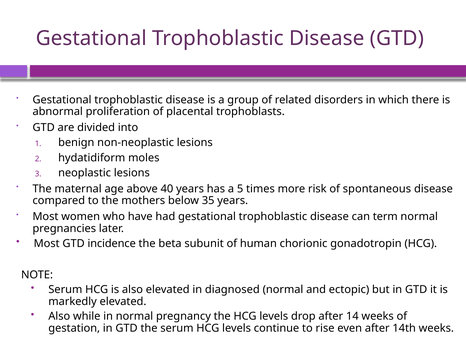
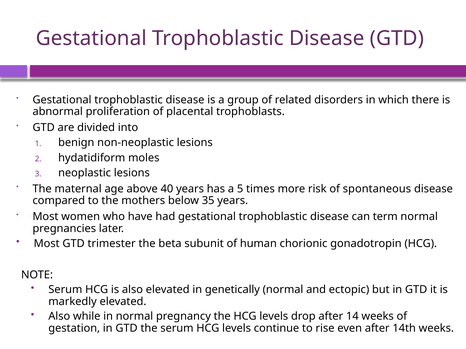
incidence: incidence -> trimester
diagnosed: diagnosed -> genetically
